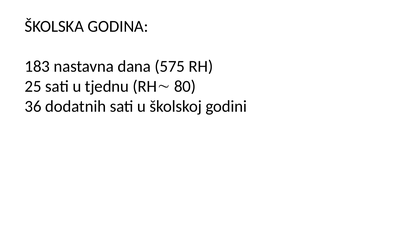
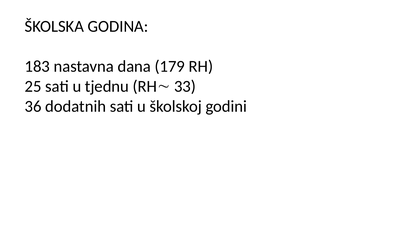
575: 575 -> 179
80: 80 -> 33
